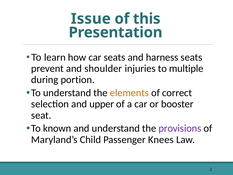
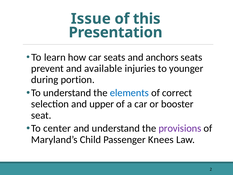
harness: harness -> anchors
shoulder: shoulder -> available
multiple: multiple -> younger
elements colour: orange -> blue
known: known -> center
